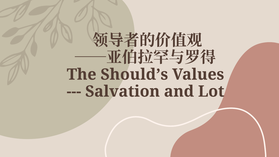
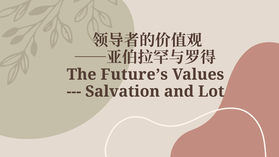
Should’s: Should’s -> Future’s
